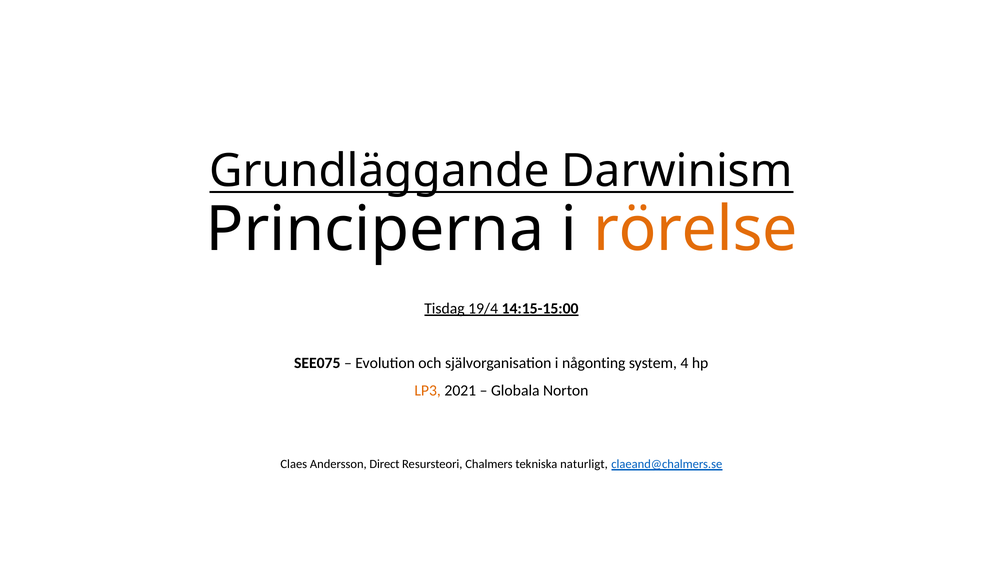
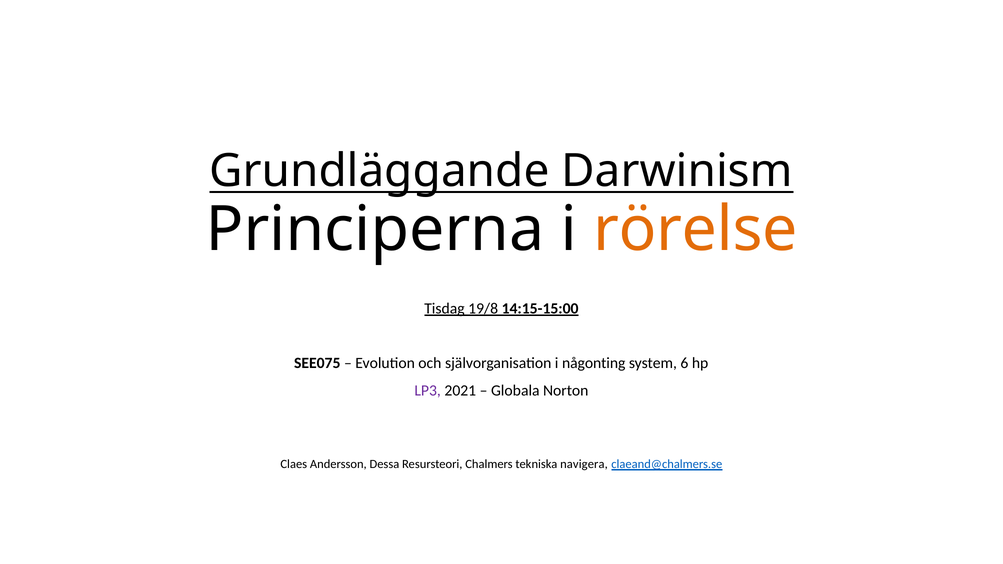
19/4: 19/4 -> 19/8
4: 4 -> 6
LP3 colour: orange -> purple
Direct: Direct -> Dessa
naturligt: naturligt -> navigera
